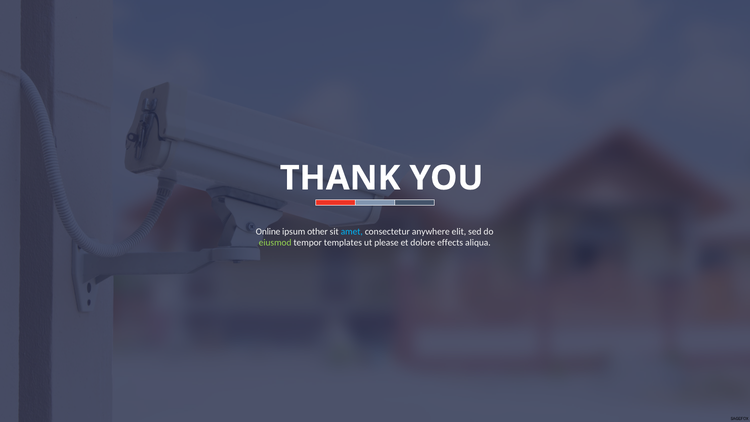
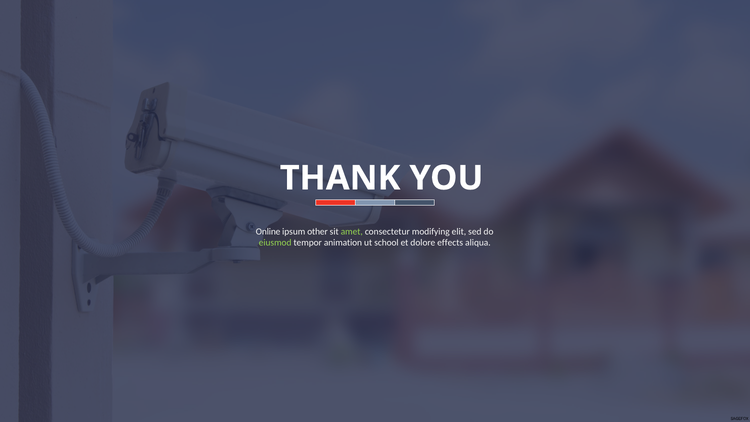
amet colour: light blue -> light green
anywhere: anywhere -> modifying
templates: templates -> animation
please: please -> school
